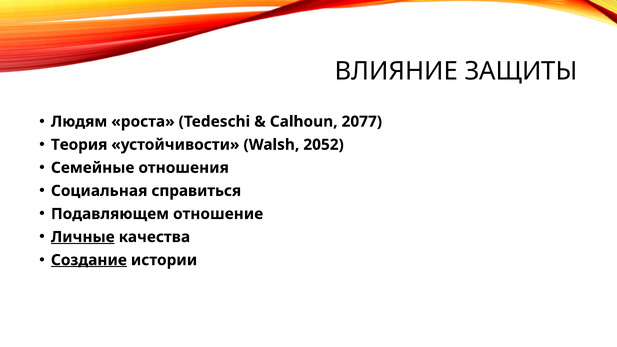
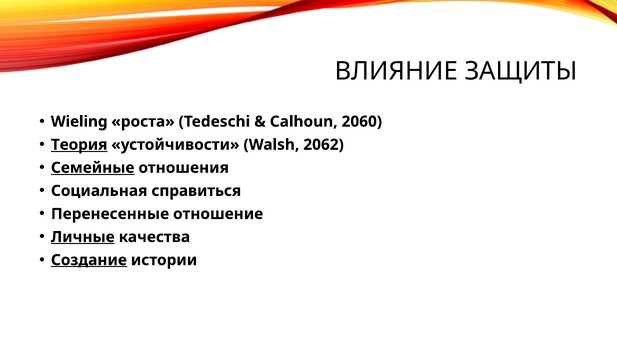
Людям: Людям -> Wieling
2077: 2077 -> 2060
Теория underline: none -> present
2052: 2052 -> 2062
Семейные underline: none -> present
Подавляющем: Подавляющем -> Перенесенные
